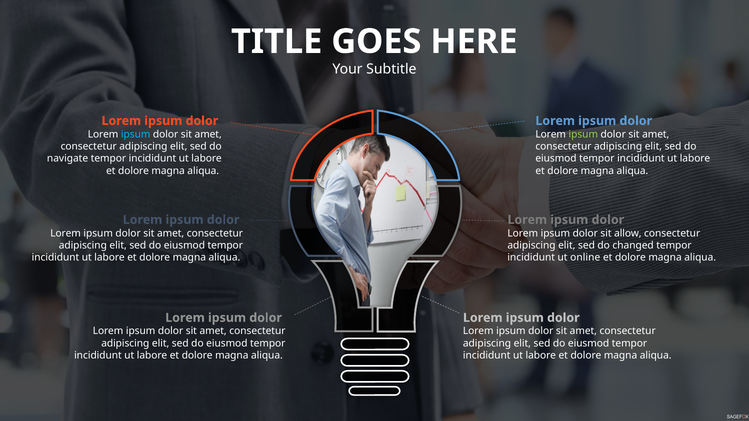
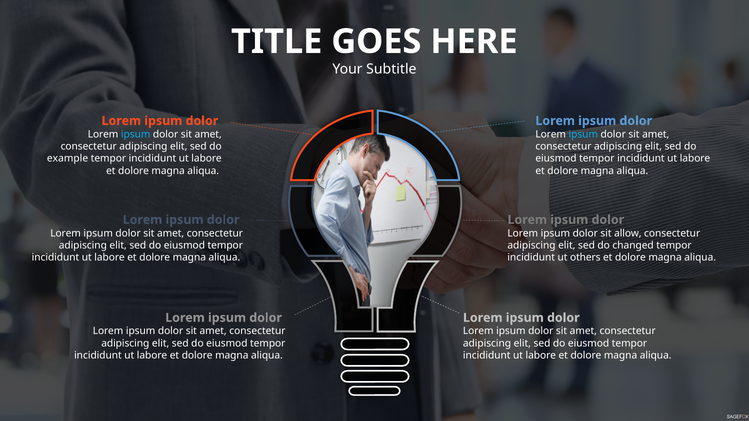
ipsum at (583, 134) colour: light green -> light blue
navigate: navigate -> example
online: online -> others
